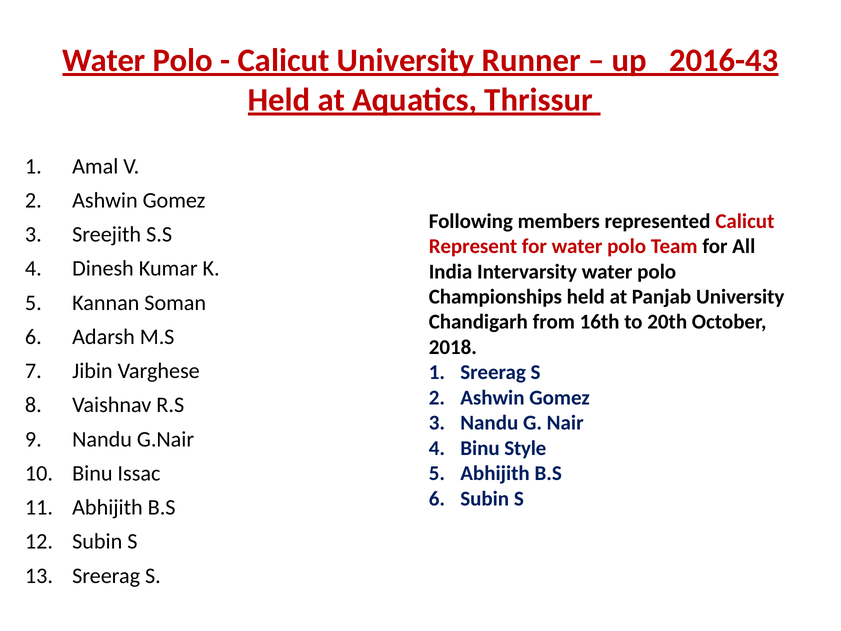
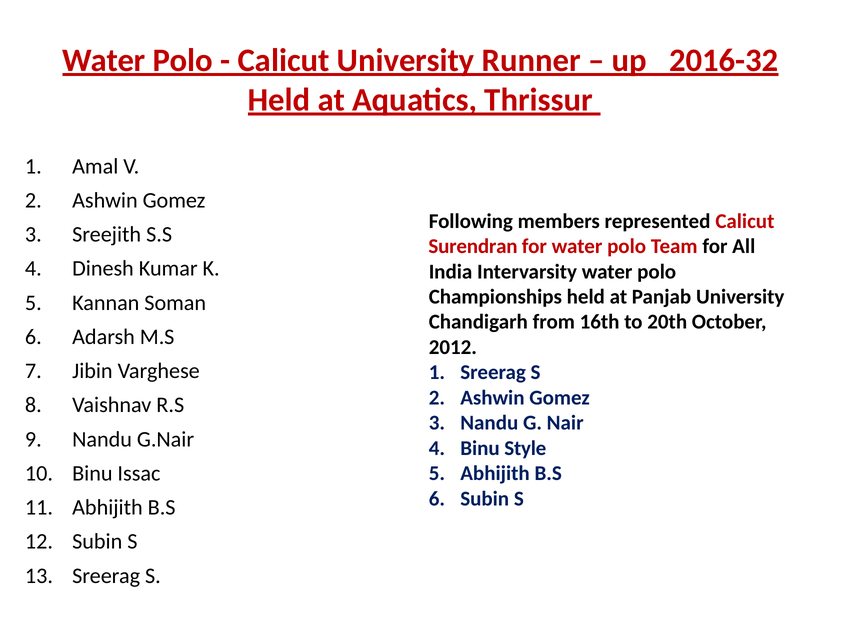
2016-43: 2016-43 -> 2016-32
Represent: Represent -> Surendran
2018: 2018 -> 2012
